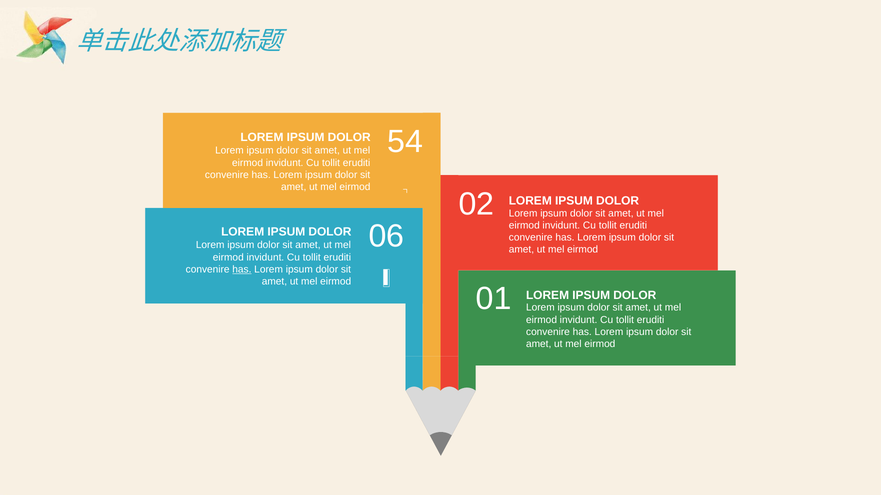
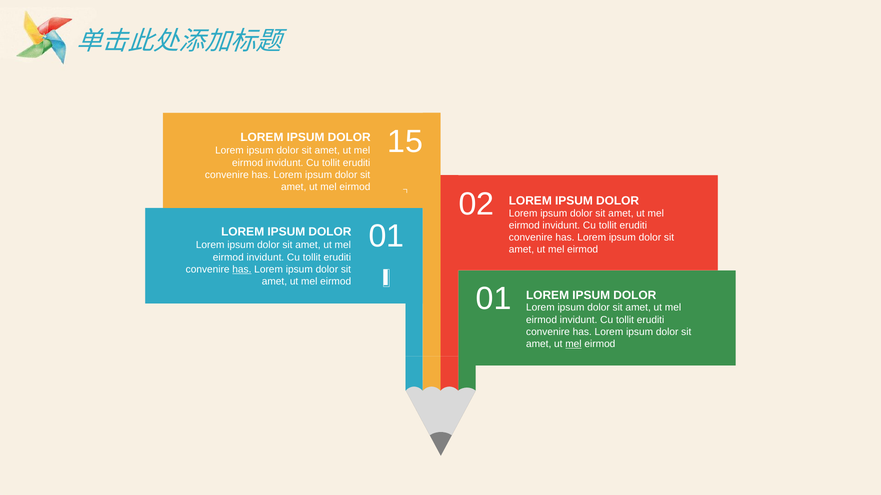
54: 54 -> 15
06 at (386, 237): 06 -> 01
mel at (573, 344) underline: none -> present
